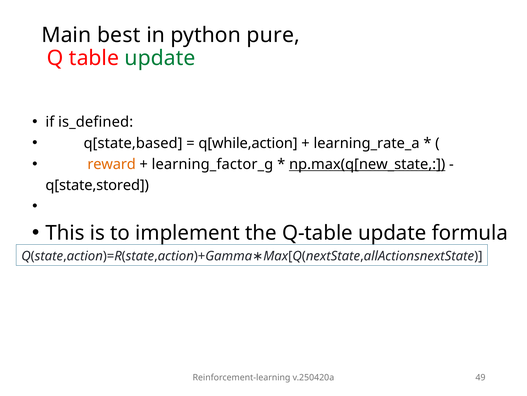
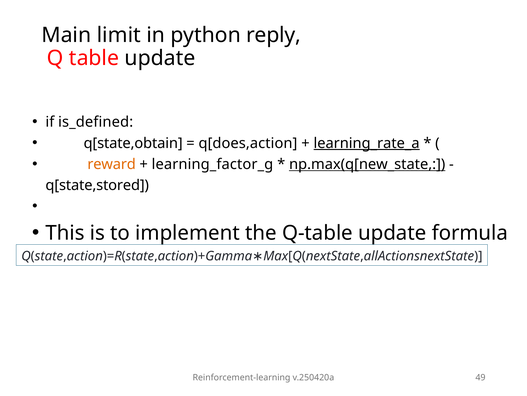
best: best -> limit
pure: pure -> reply
update at (160, 58) colour: green -> black
q[state,based: q[state,based -> q[state,obtain
q[while,action: q[while,action -> q[does,action
learning_rate_a underline: none -> present
